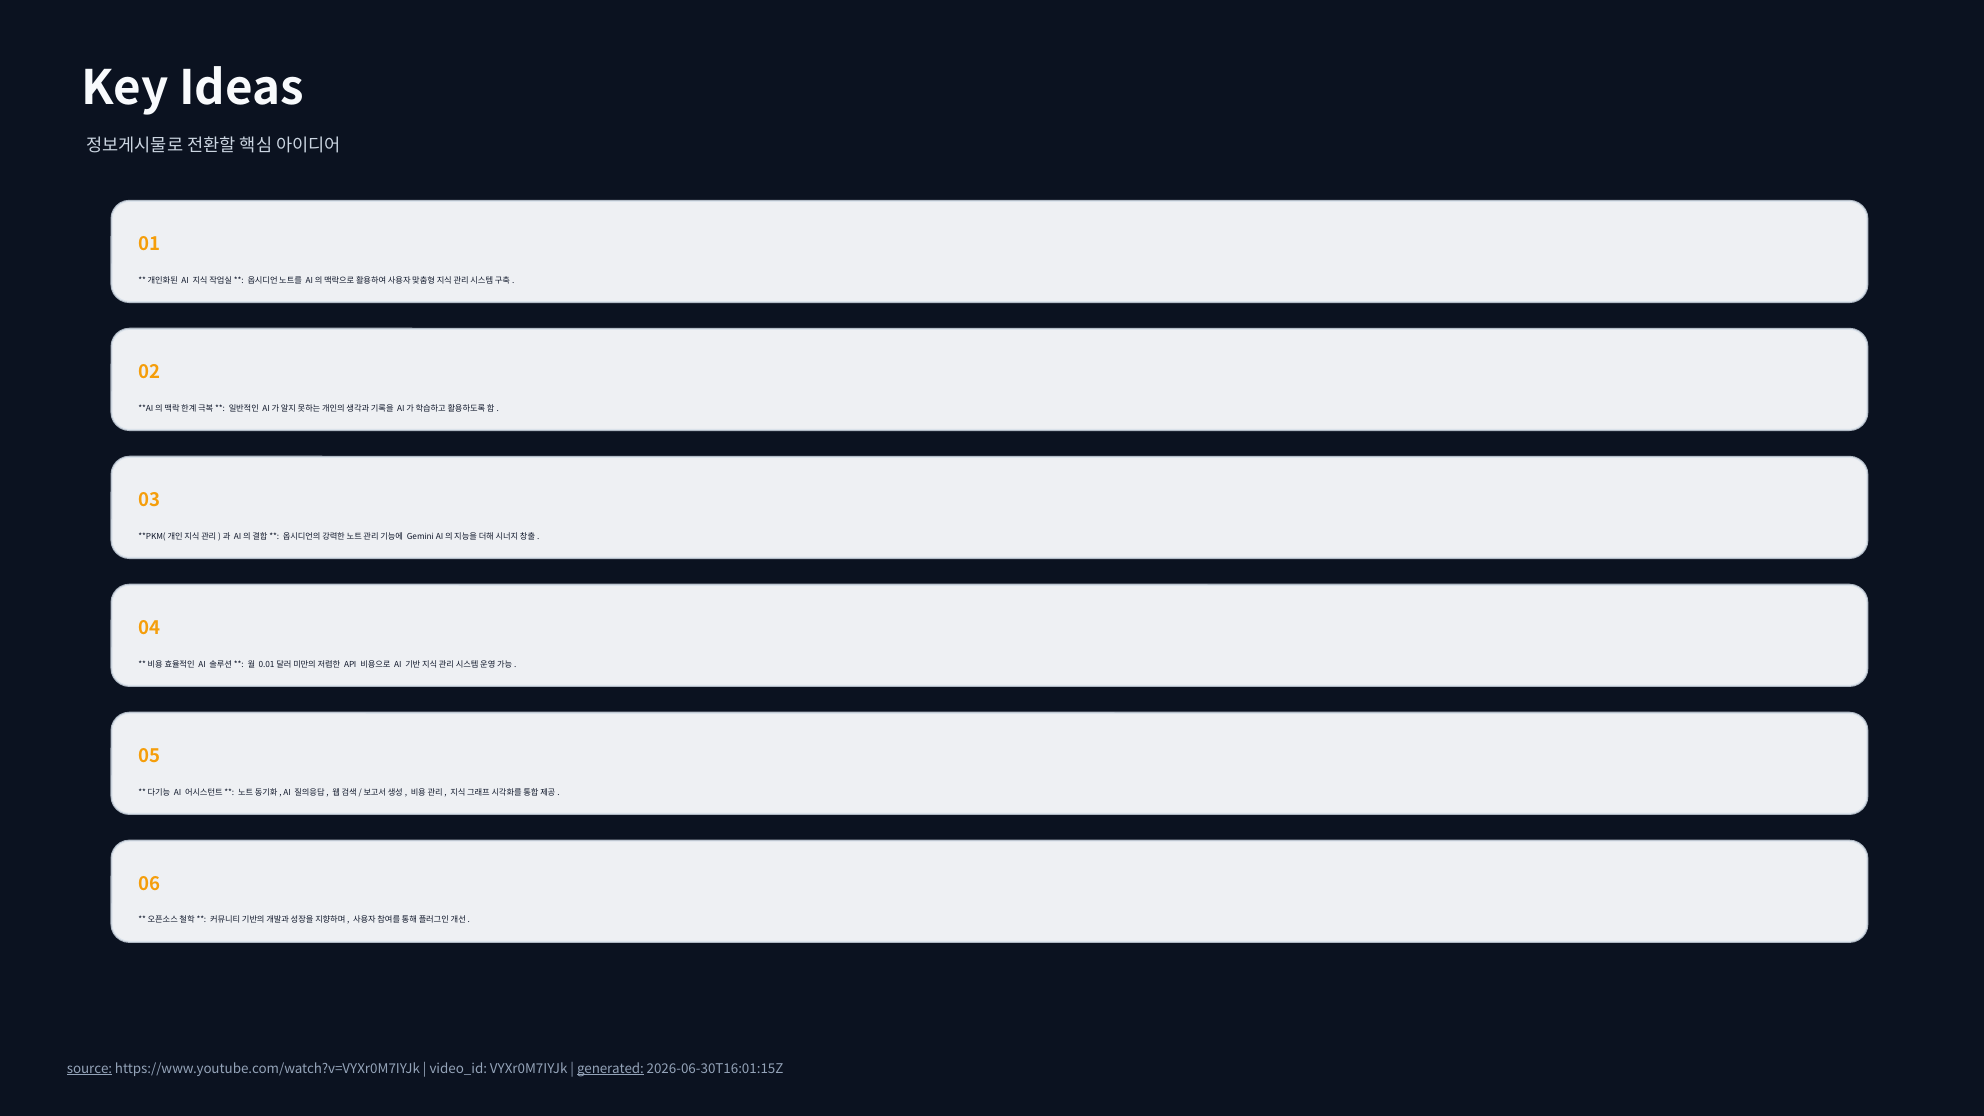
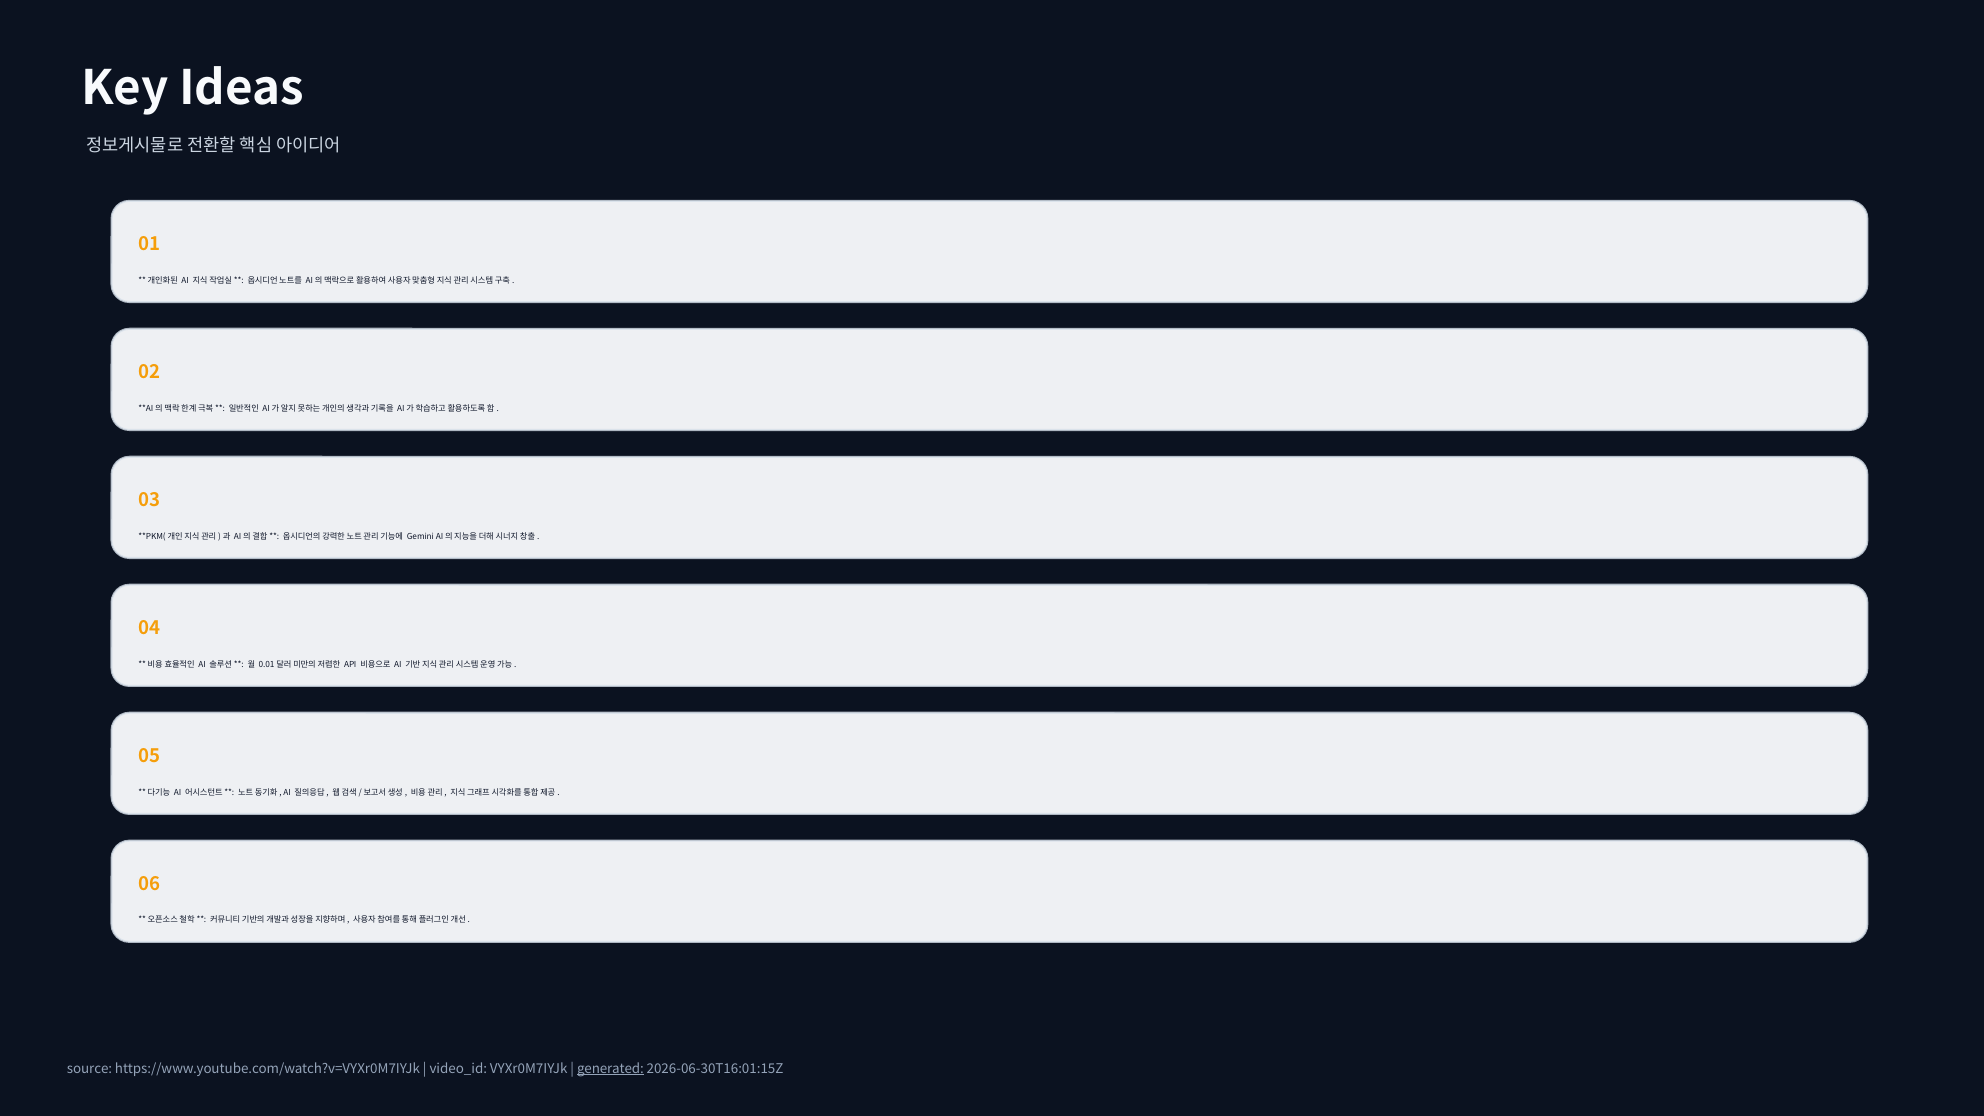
source underline: present -> none
